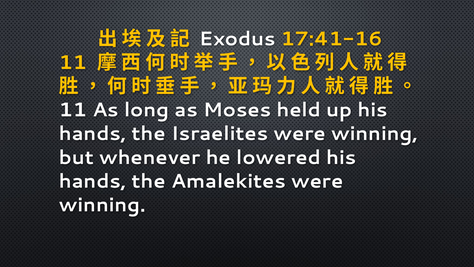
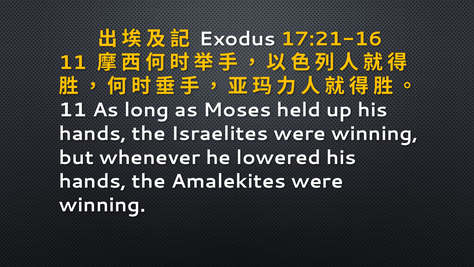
17:41-16: 17:41-16 -> 17:21-16
